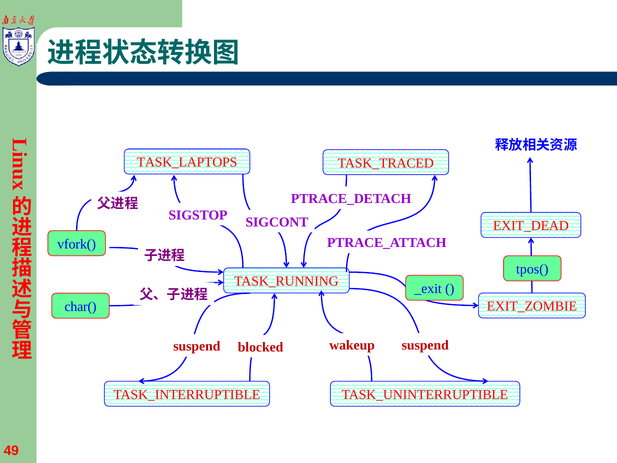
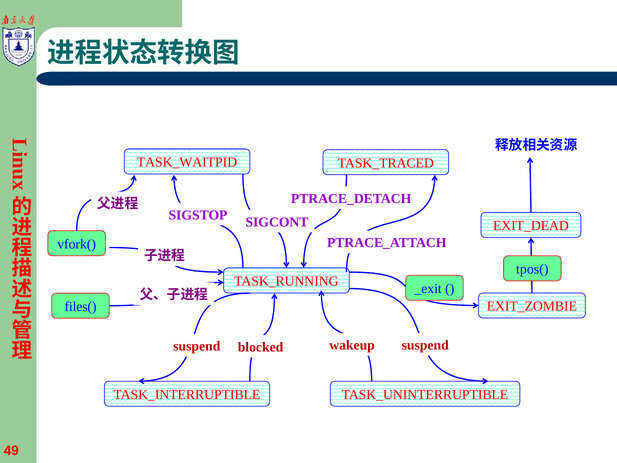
TASK_LAPTOPS: TASK_LAPTOPS -> TASK_WAITPID
char(: char( -> files(
